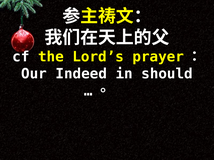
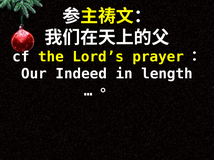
should: should -> length
